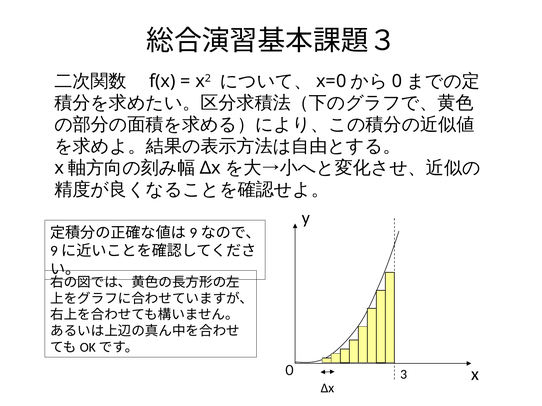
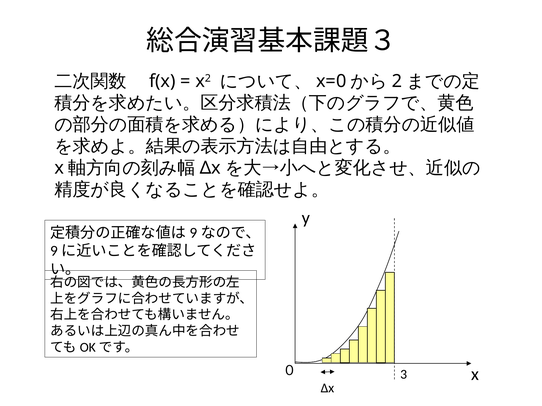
0: 0 -> 2
